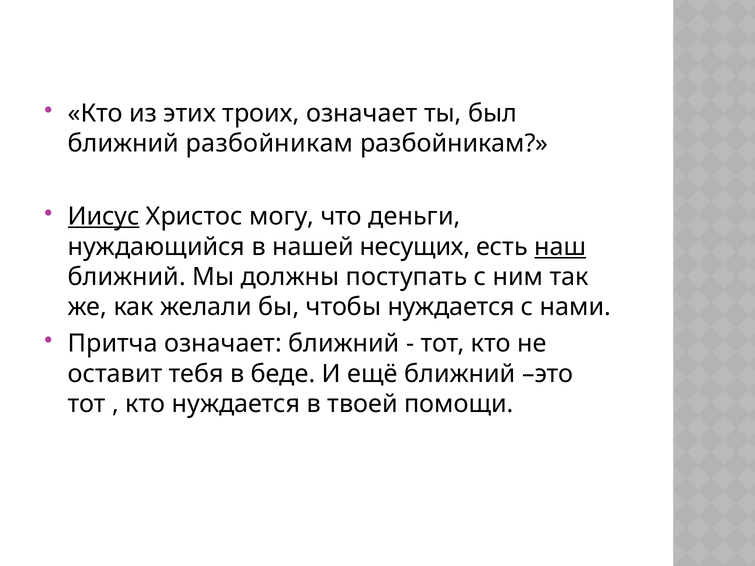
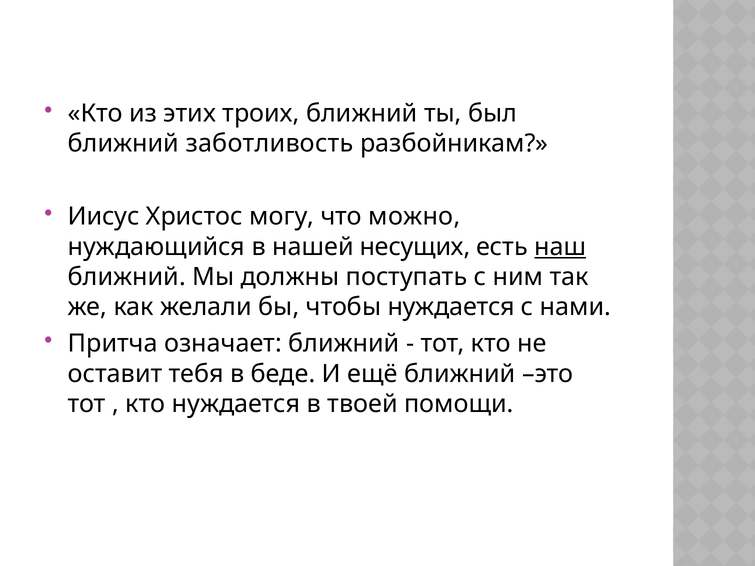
троих означает: означает -> ближний
ближний разбойникам: разбойникам -> заботливость
Иисус underline: present -> none
деньги: деньги -> можно
